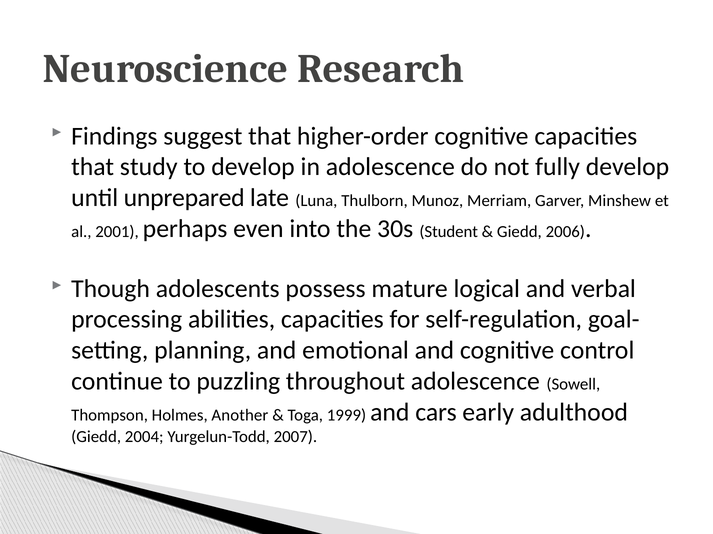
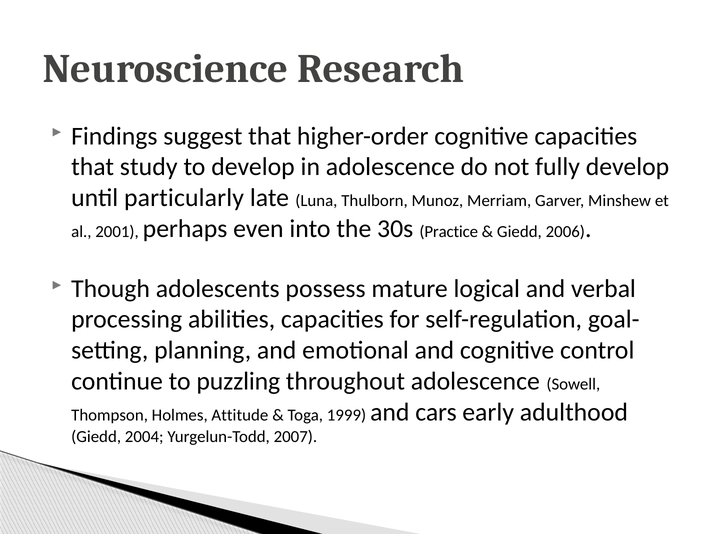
unprepared: unprepared -> particularly
Student: Student -> Practice
Another: Another -> Attitude
